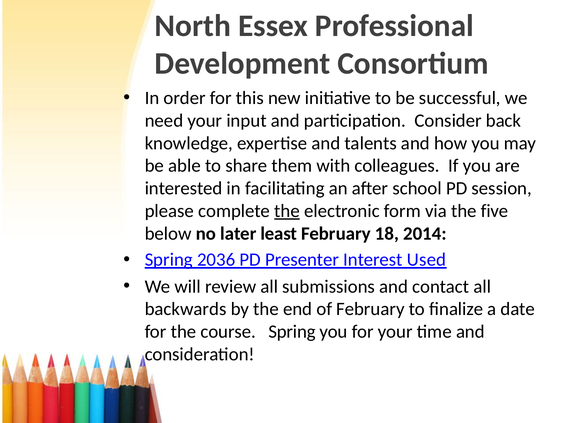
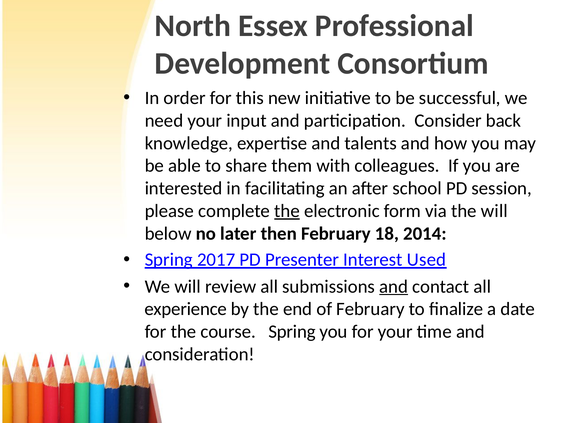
the five: five -> will
least: least -> then
2036: 2036 -> 2017
and at (394, 287) underline: none -> present
backwards: backwards -> experience
